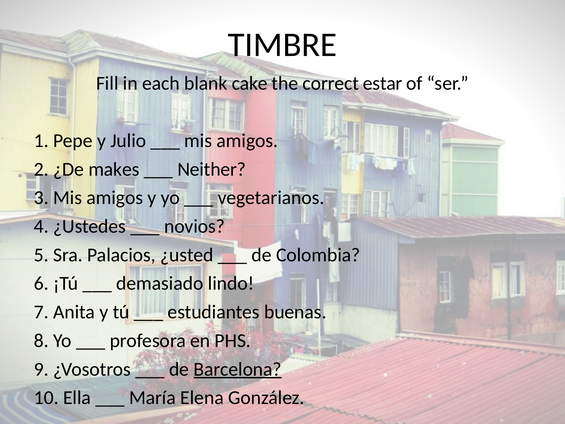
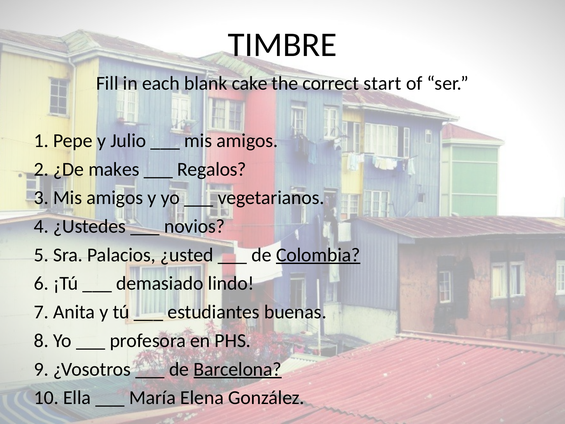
estar: estar -> start
Neither: Neither -> Regalos
Colombia underline: none -> present
